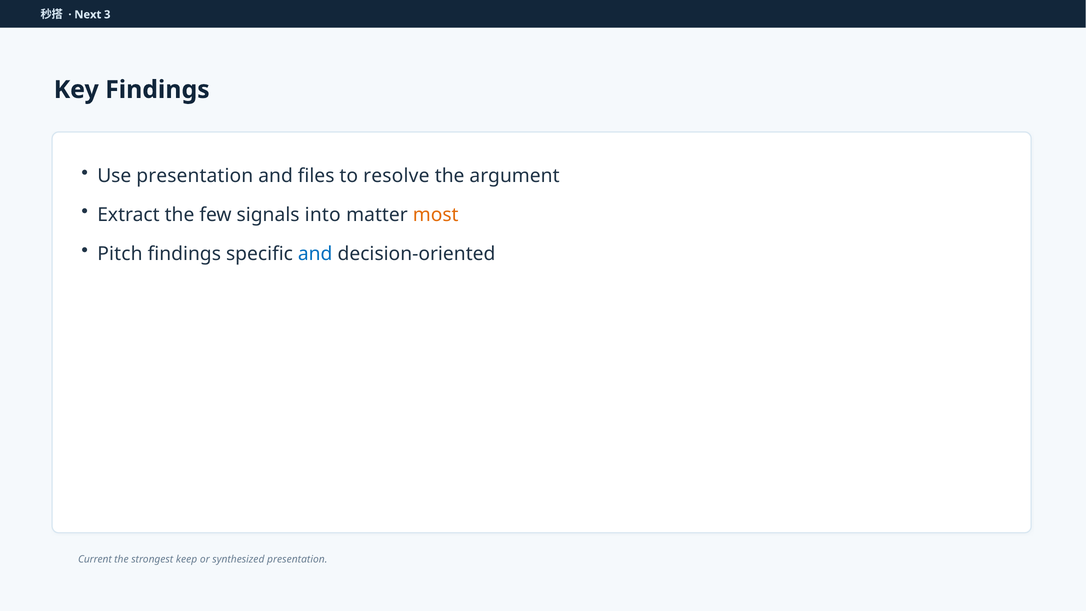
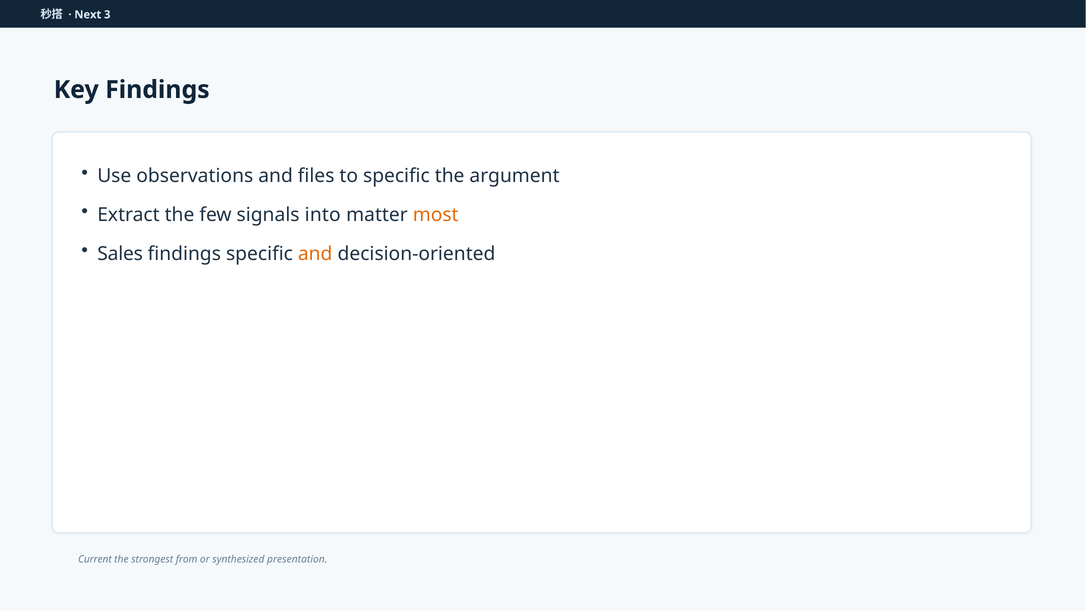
Use presentation: presentation -> observations
to resolve: resolve -> specific
Pitch: Pitch -> Sales
and at (315, 254) colour: blue -> orange
keep: keep -> from
